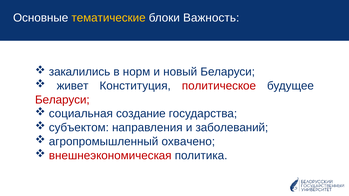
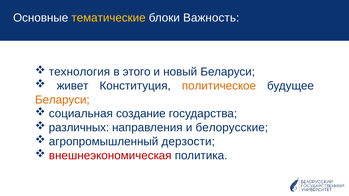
закалились: закалились -> технология
норм: норм -> этого
политическое colour: red -> orange
Беларуси at (62, 100) colour: red -> orange
субъектом: субъектом -> различных
заболеваний: заболеваний -> белорусские
охвачено: охвачено -> дерзости
